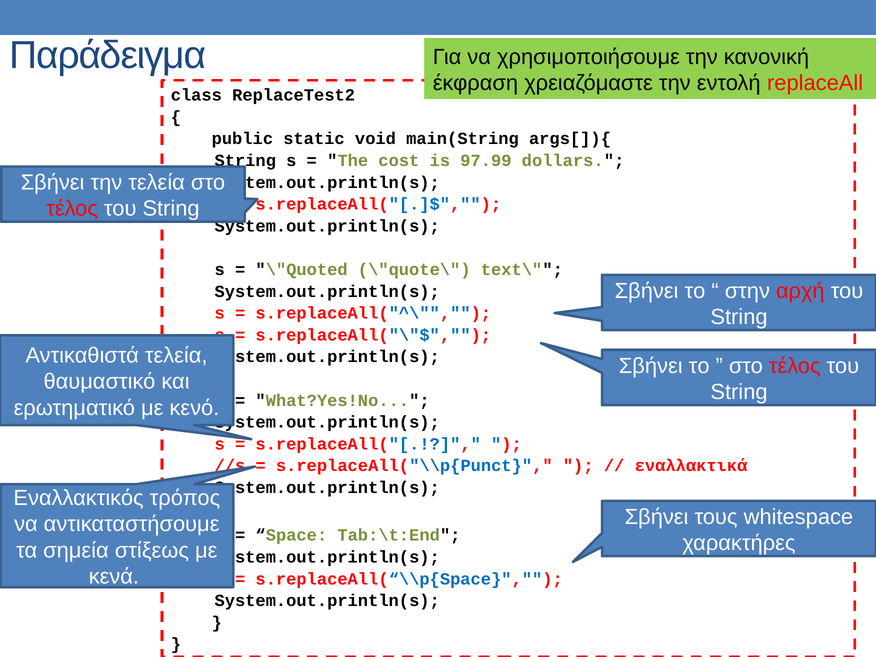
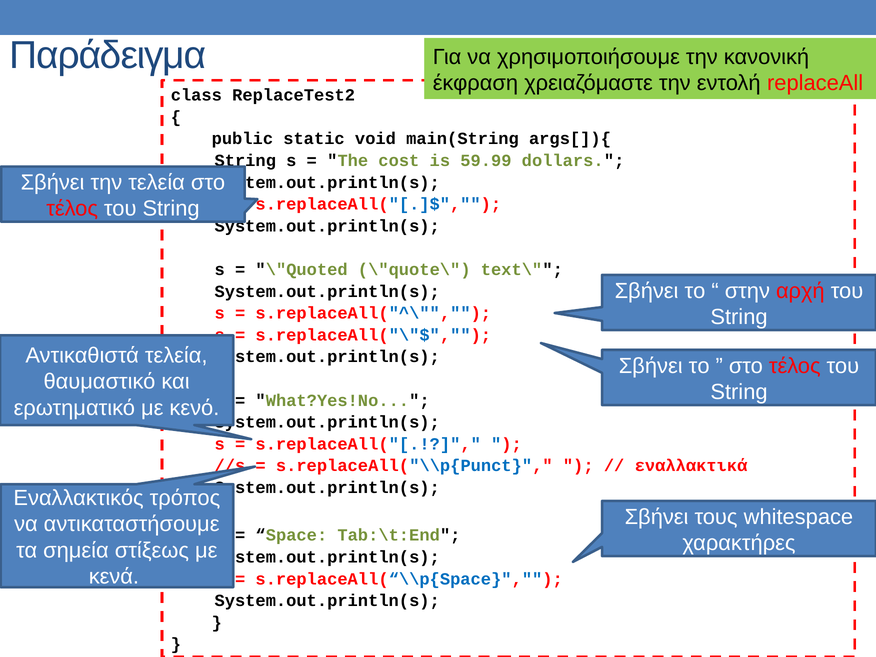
97.99: 97.99 -> 59.99
